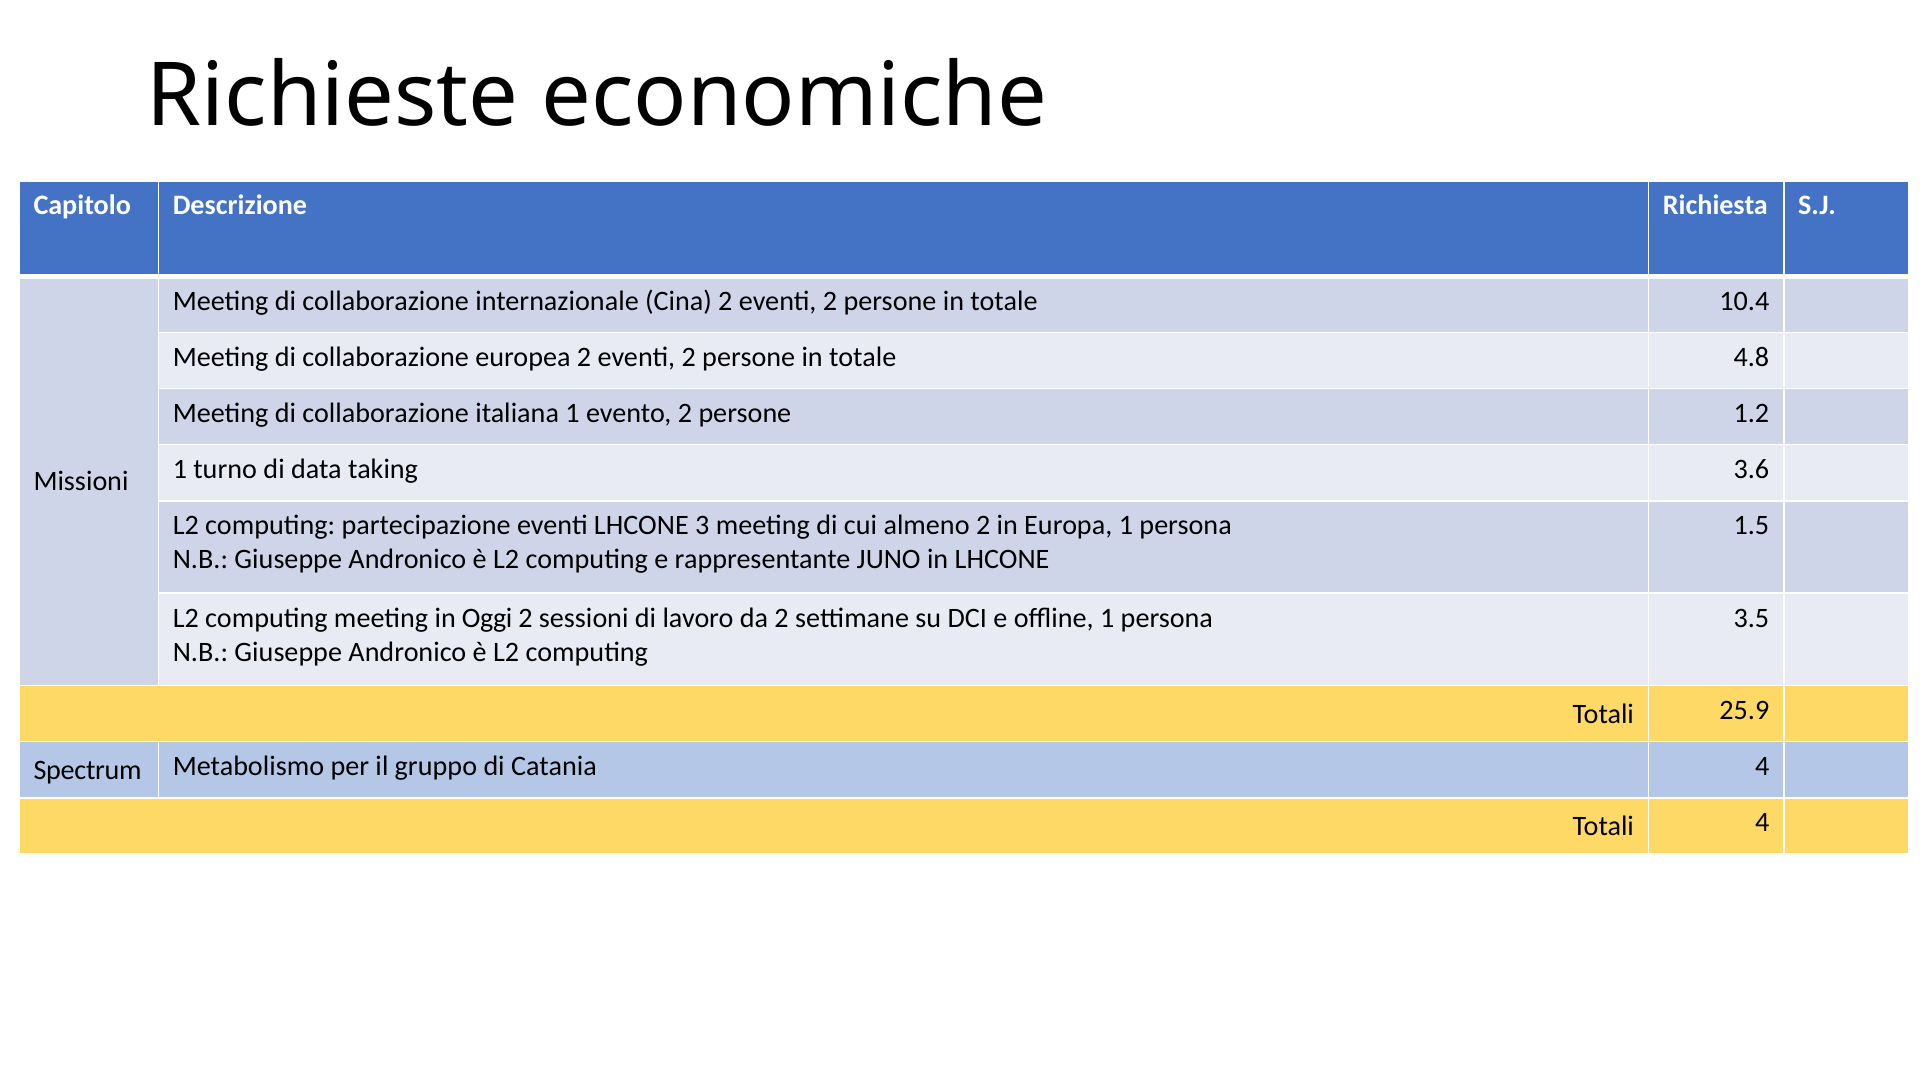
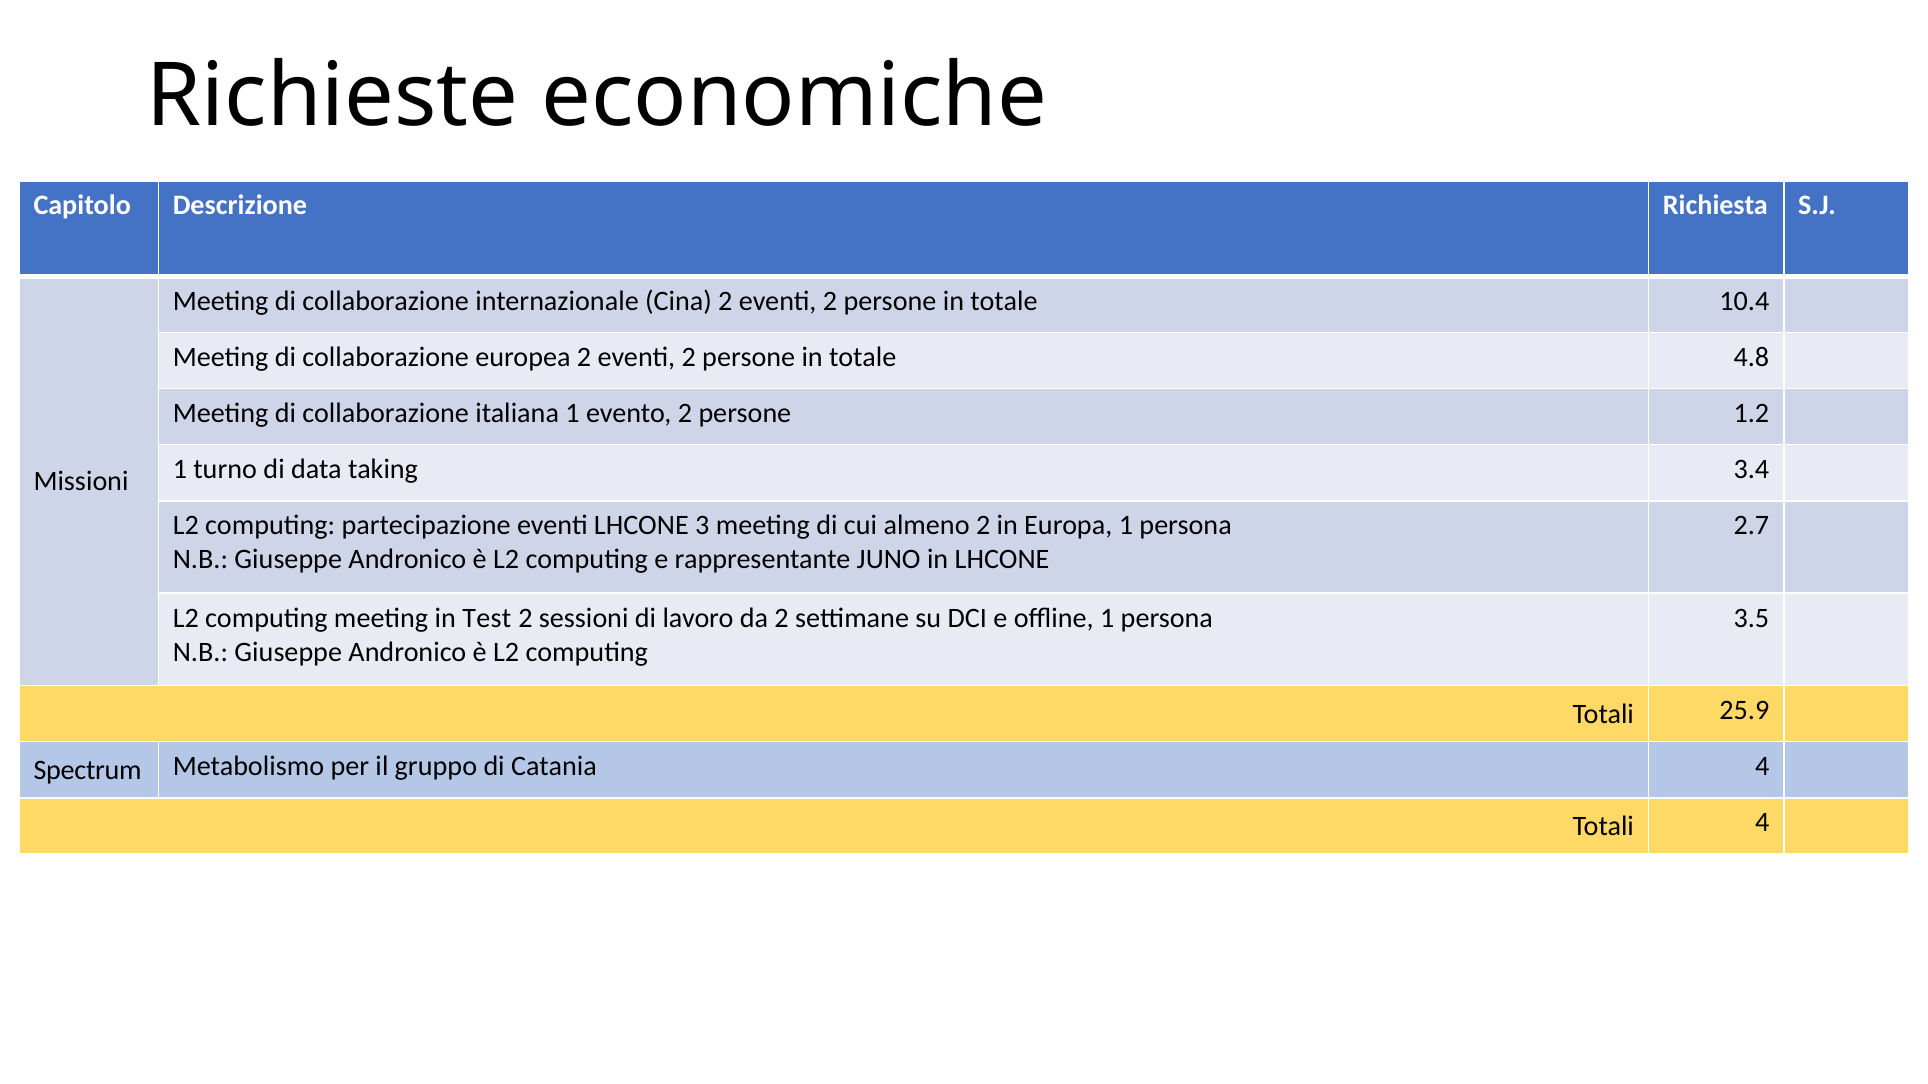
3.6: 3.6 -> 3.4
1.5: 1.5 -> 2.7
Oggi: Oggi -> Test
